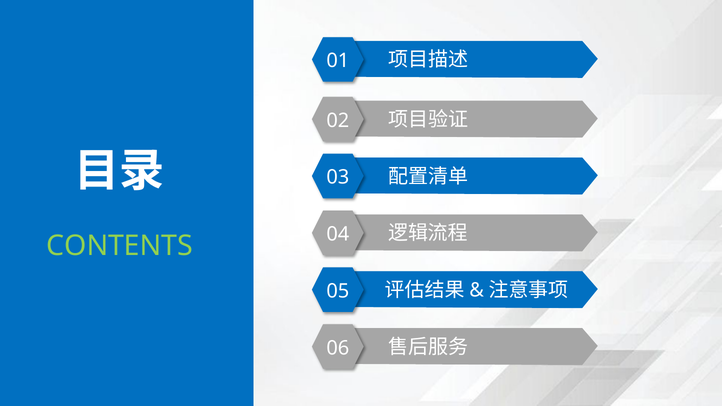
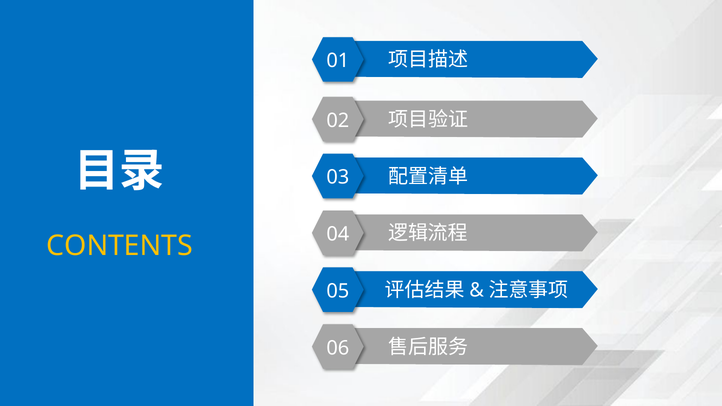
CONTENTS colour: light green -> yellow
